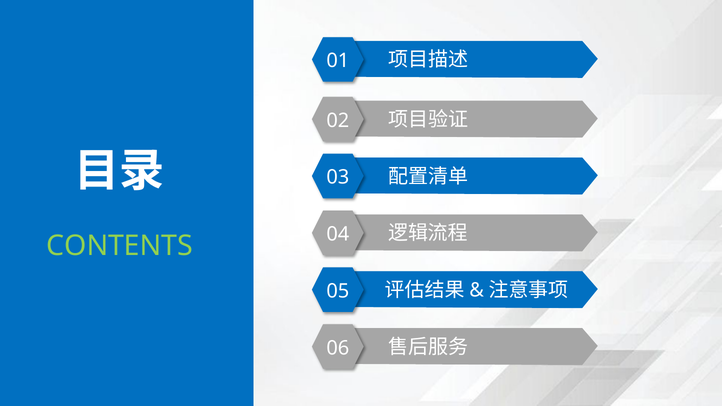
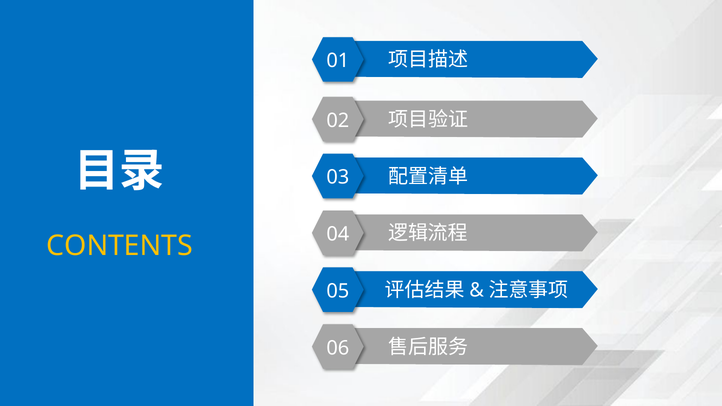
CONTENTS colour: light green -> yellow
